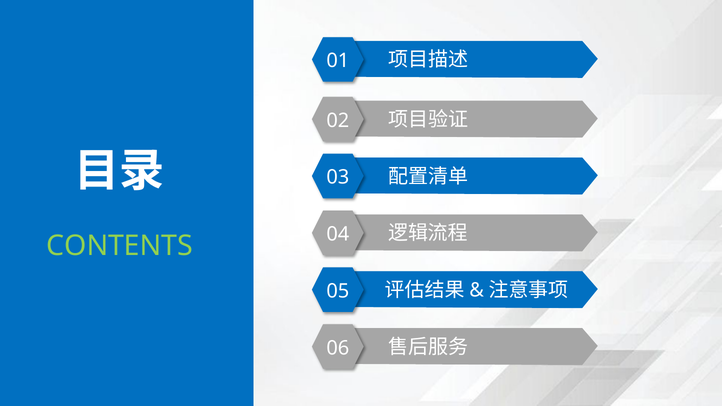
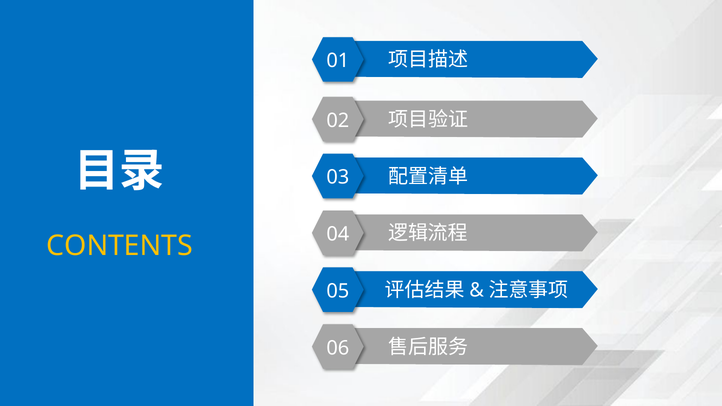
CONTENTS colour: light green -> yellow
